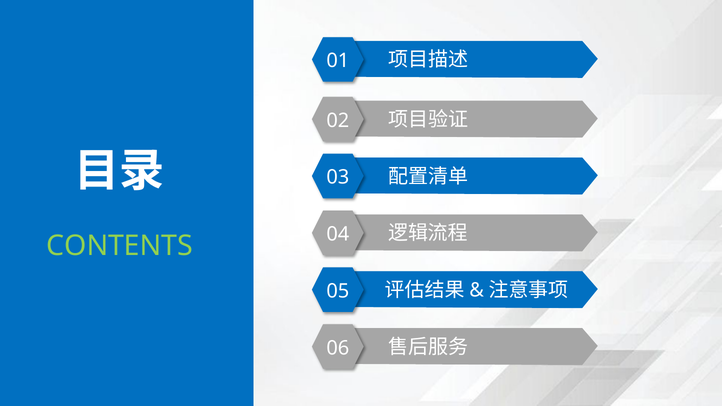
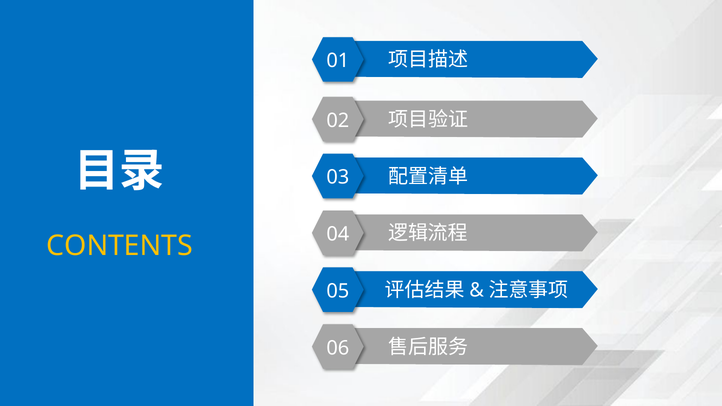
CONTENTS colour: light green -> yellow
